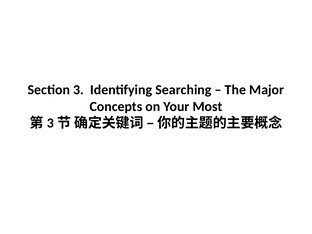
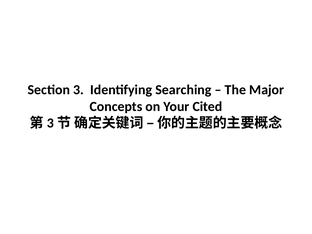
Most: Most -> Cited
